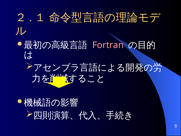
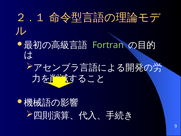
Fortran colour: pink -> light green
